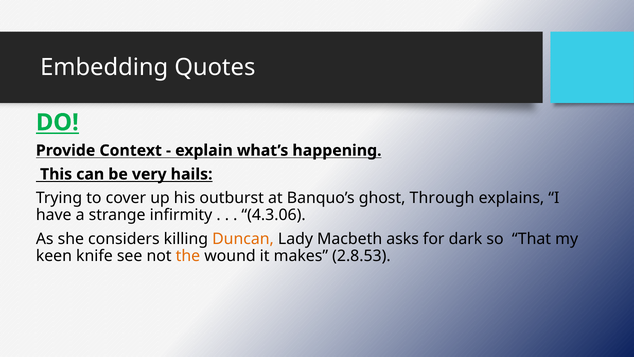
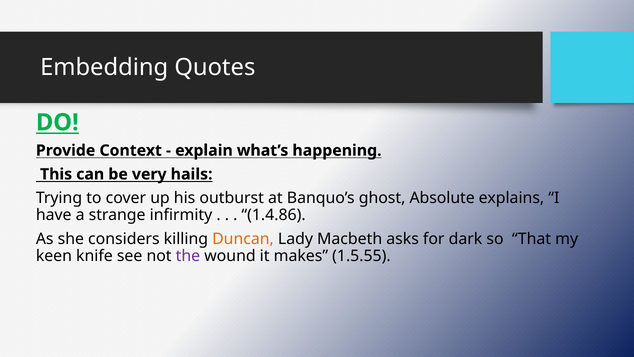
Through: Through -> Absolute
4.3.06: 4.3.06 -> 1.4.86
the colour: orange -> purple
2.8.53: 2.8.53 -> 1.5.55
